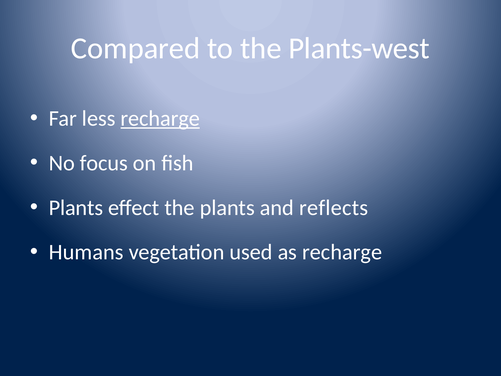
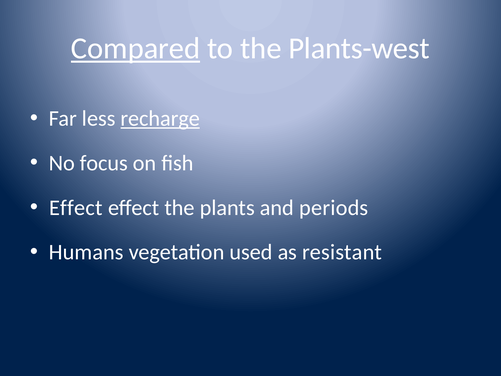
Compared underline: none -> present
Plants at (76, 208): Plants -> Effect
reflects: reflects -> periods
as recharge: recharge -> resistant
